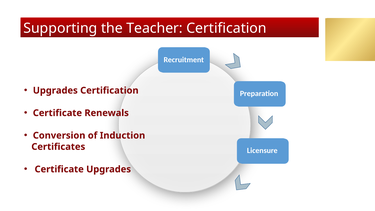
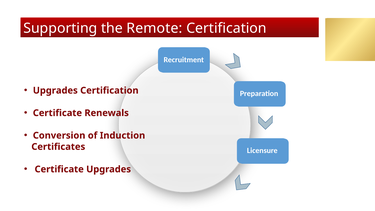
Teacher: Teacher -> Remote
